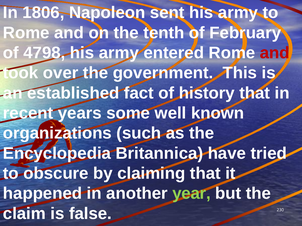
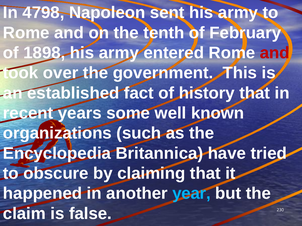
1806: 1806 -> 4798
4798: 4798 -> 1898
year colour: light green -> light blue
